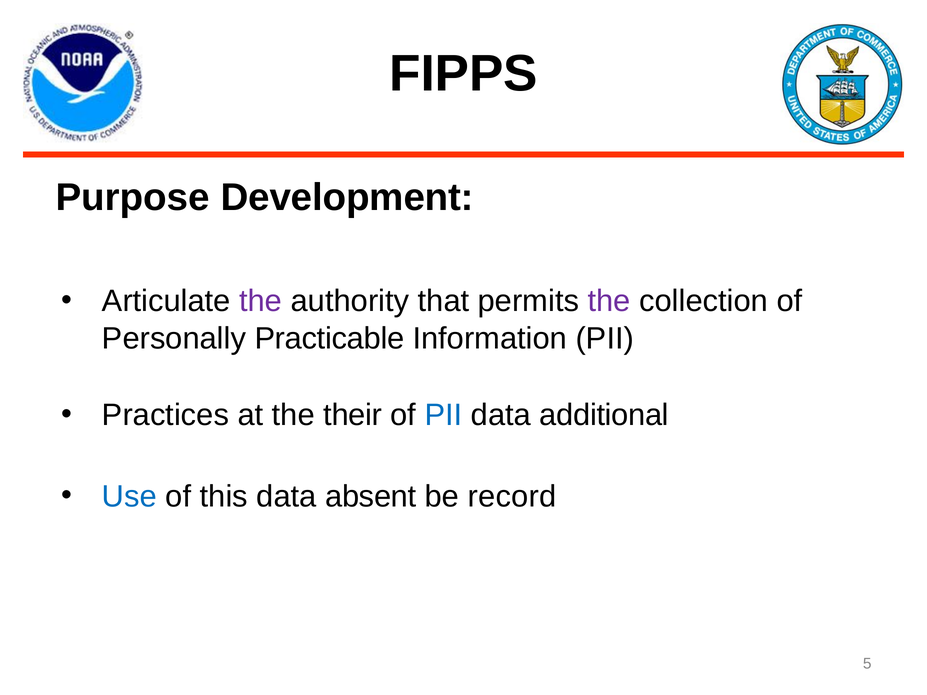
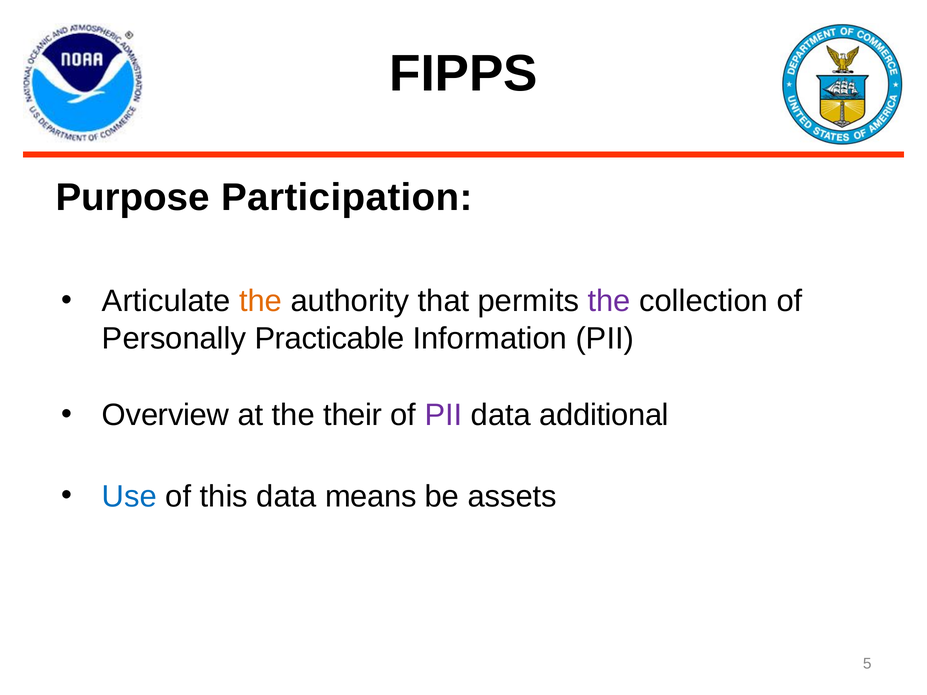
Development: Development -> Participation
the at (261, 301) colour: purple -> orange
Practices: Practices -> Overview
PII at (444, 415) colour: blue -> purple
absent: absent -> means
record: record -> assets
